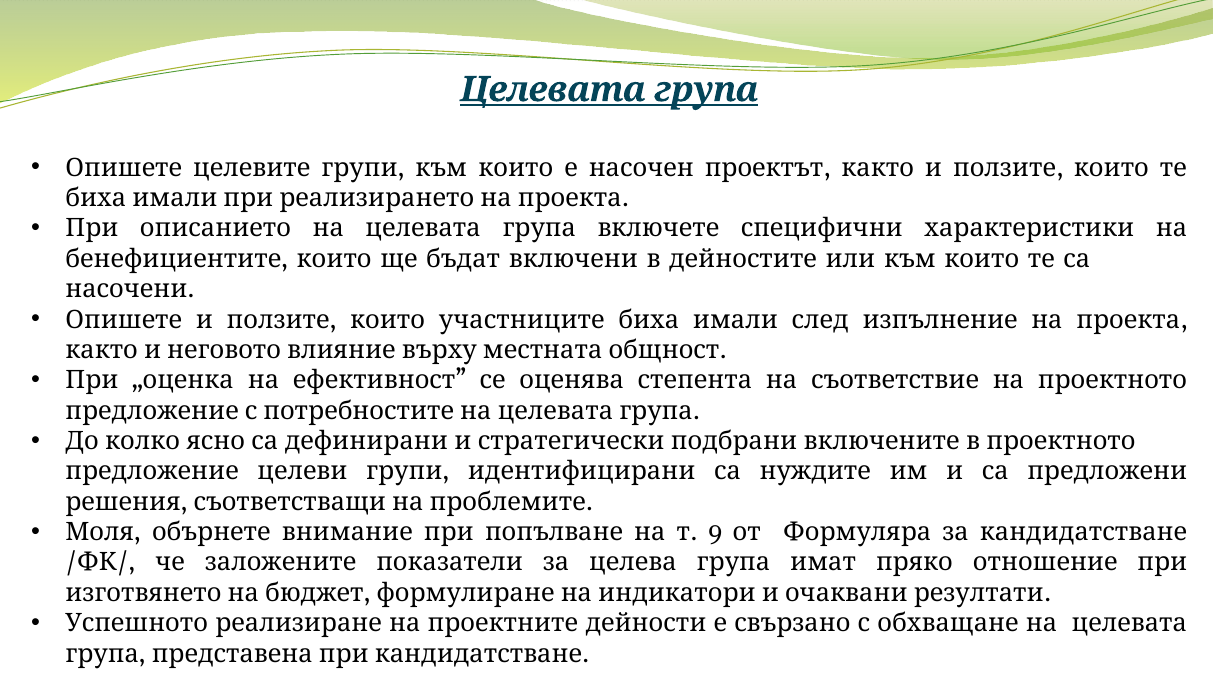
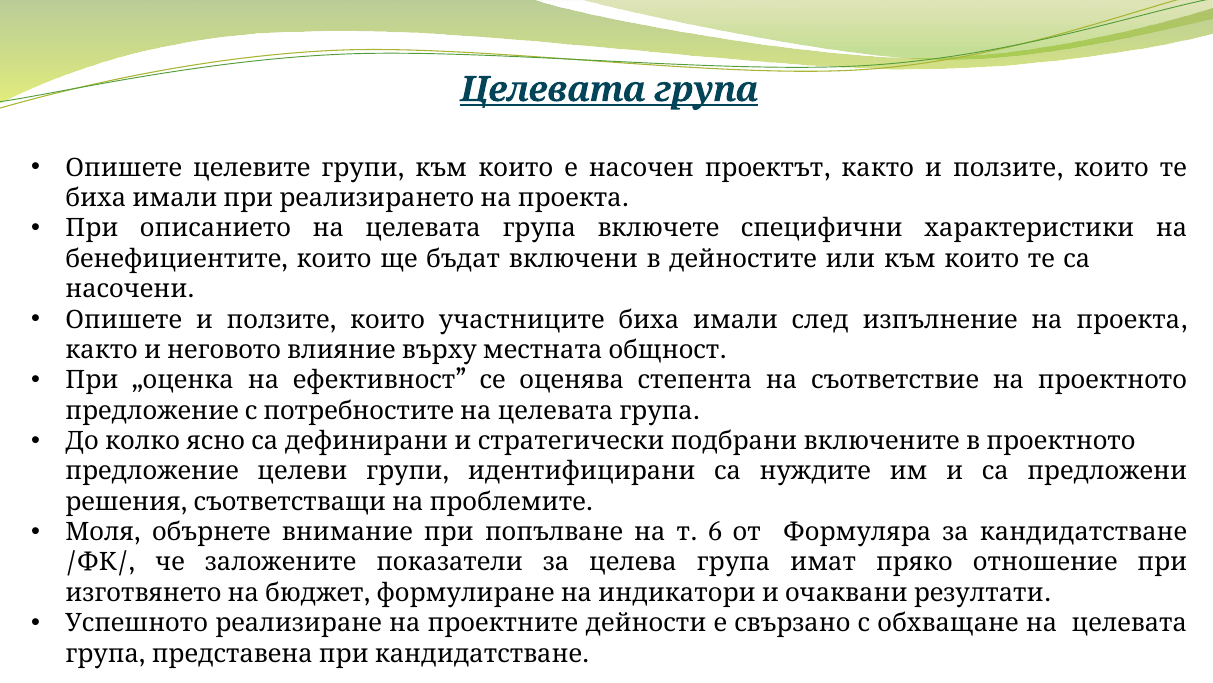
9: 9 -> 6
